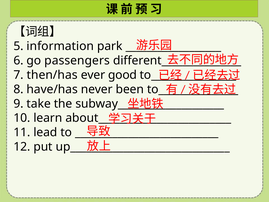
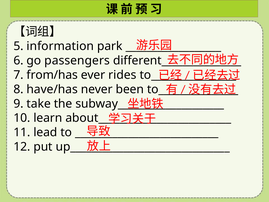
then/has: then/has -> from/has
good: good -> rides
